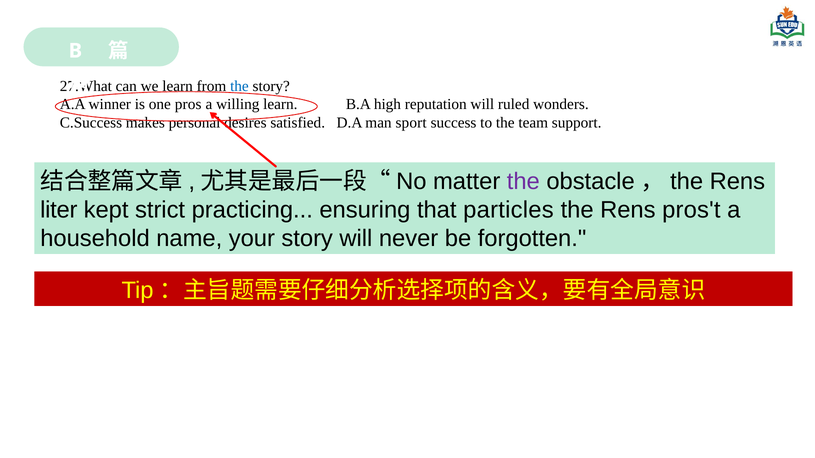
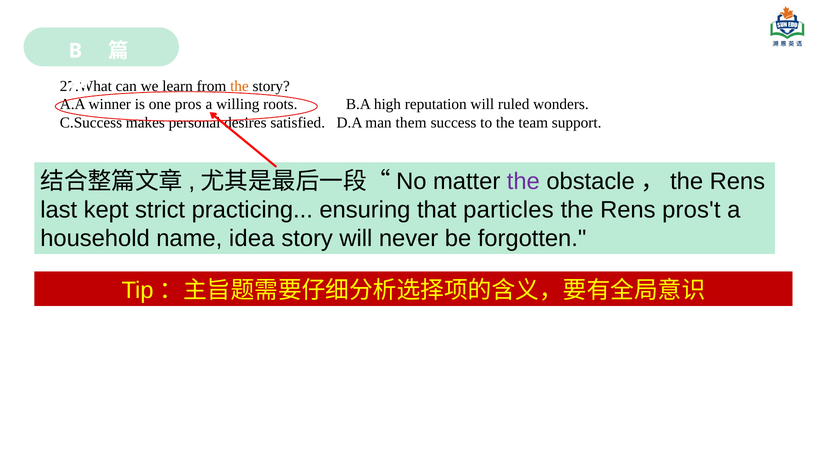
the at (239, 86) colour: blue -> orange
willing learn: learn -> roots
sport: sport -> them
liter: liter -> last
your: your -> idea
